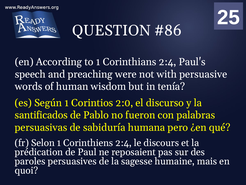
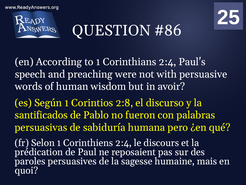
tenía: tenía -> avoir
2:0: 2:0 -> 2:8
